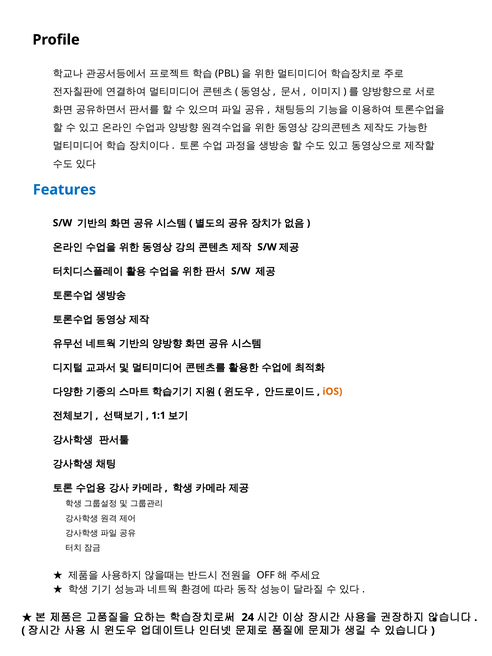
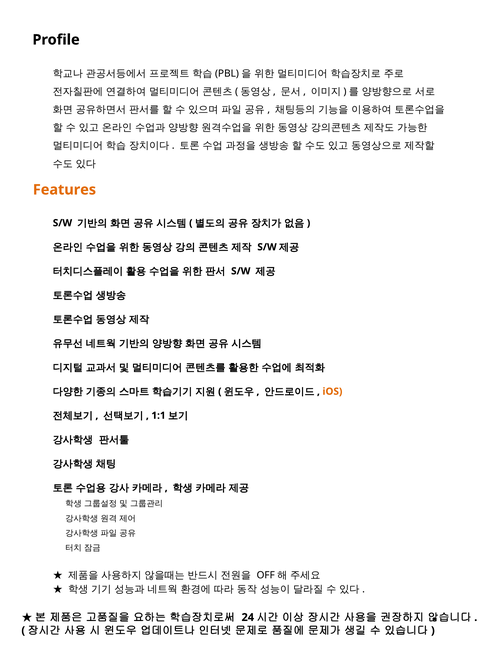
Features colour: blue -> orange
